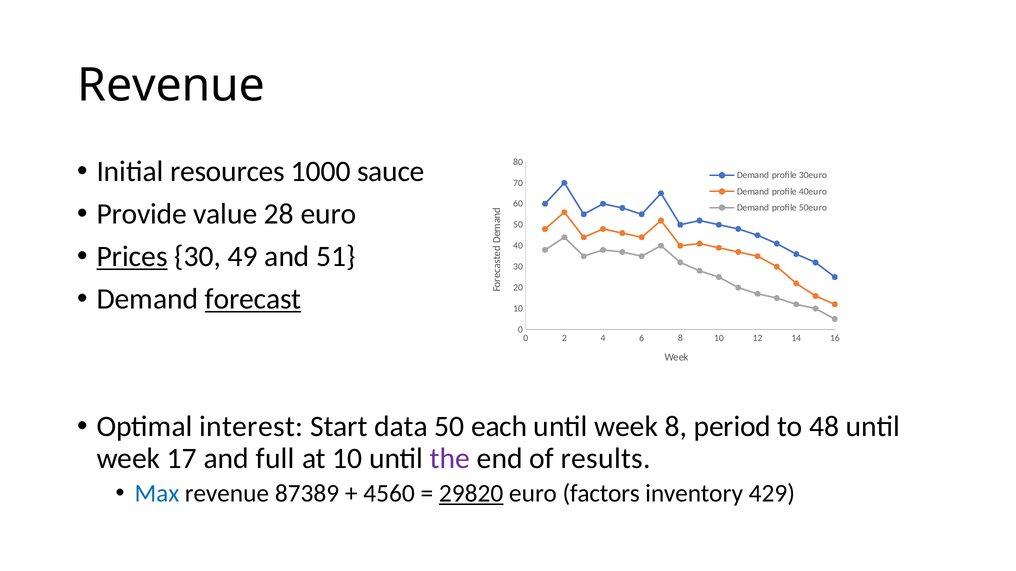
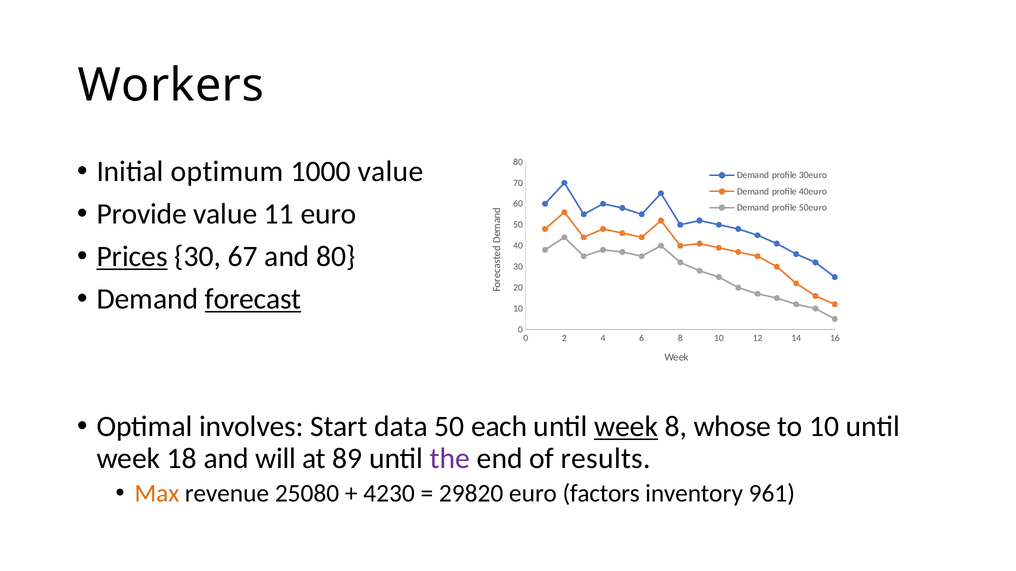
Revenue at (171, 85): Revenue -> Workers
resources: resources -> optimum
1000 sauce: sauce -> value
28: 28 -> 11
49: 49 -> 67
and 51: 51 -> 80
interest: interest -> involves
week at (626, 427) underline: none -> present
period: period -> whose
to 48: 48 -> 10
17: 17 -> 18
full: full -> will
at 10: 10 -> 89
Max colour: blue -> orange
87389: 87389 -> 25080
4560: 4560 -> 4230
29820 underline: present -> none
429: 429 -> 961
